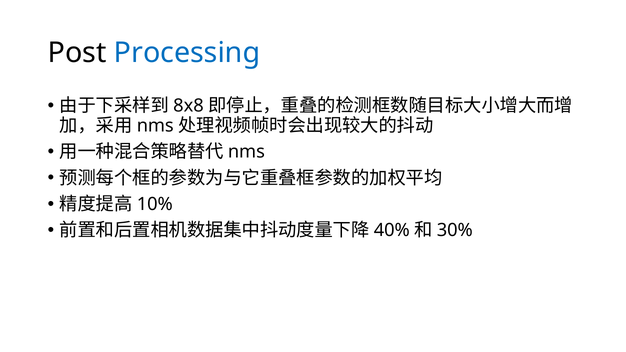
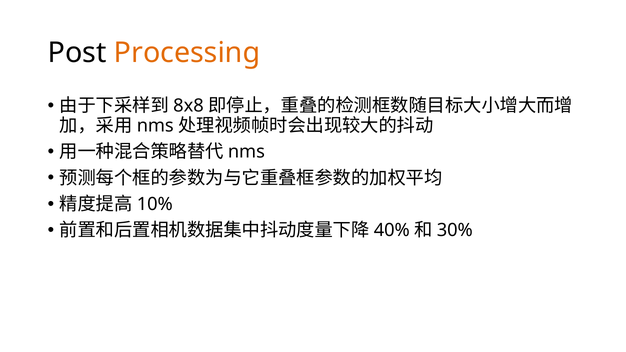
Processing colour: blue -> orange
